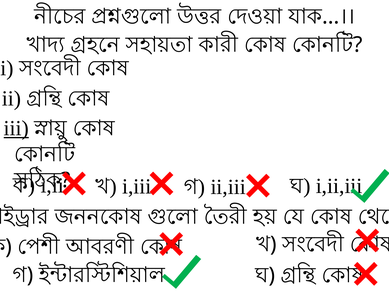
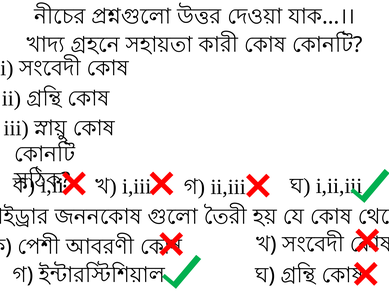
iii underline: present -> none
